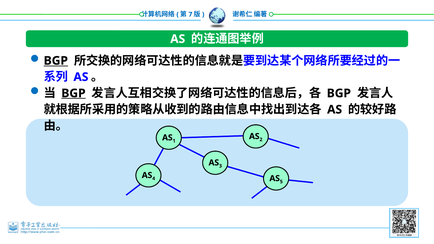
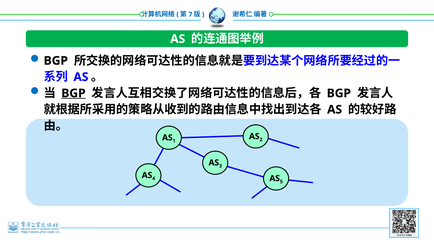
BGP at (56, 61) underline: present -> none
